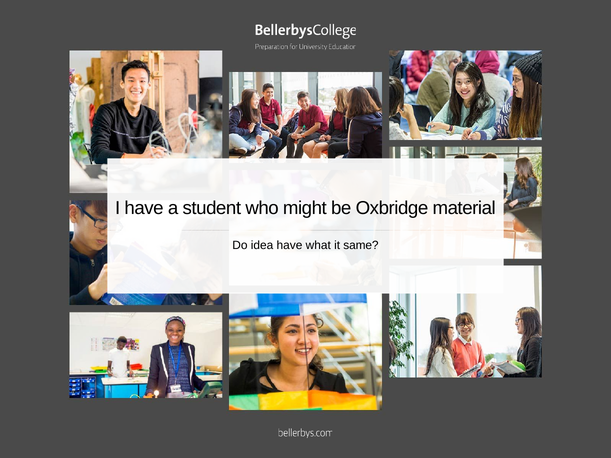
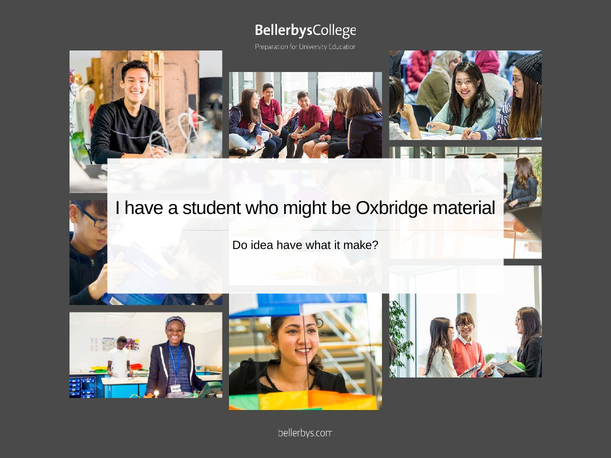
same: same -> make
